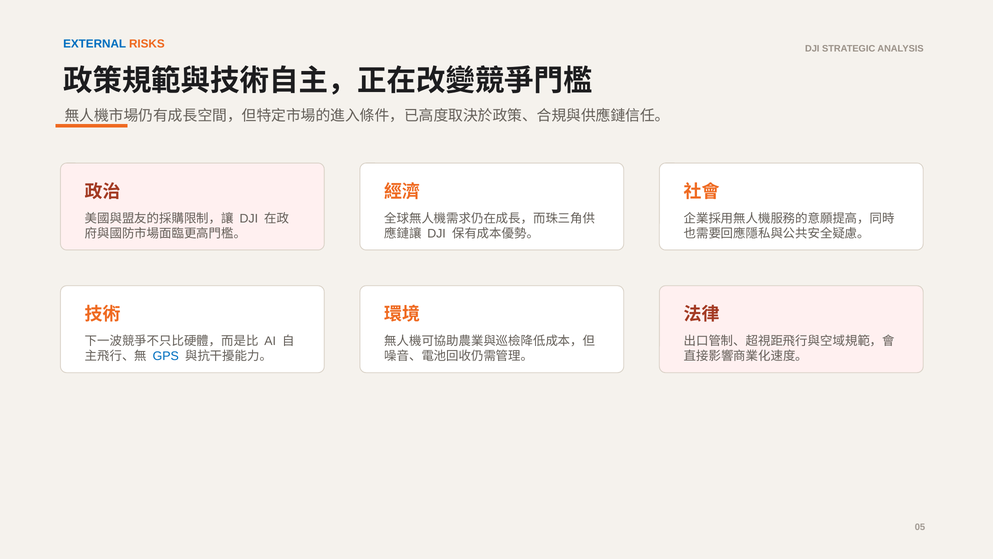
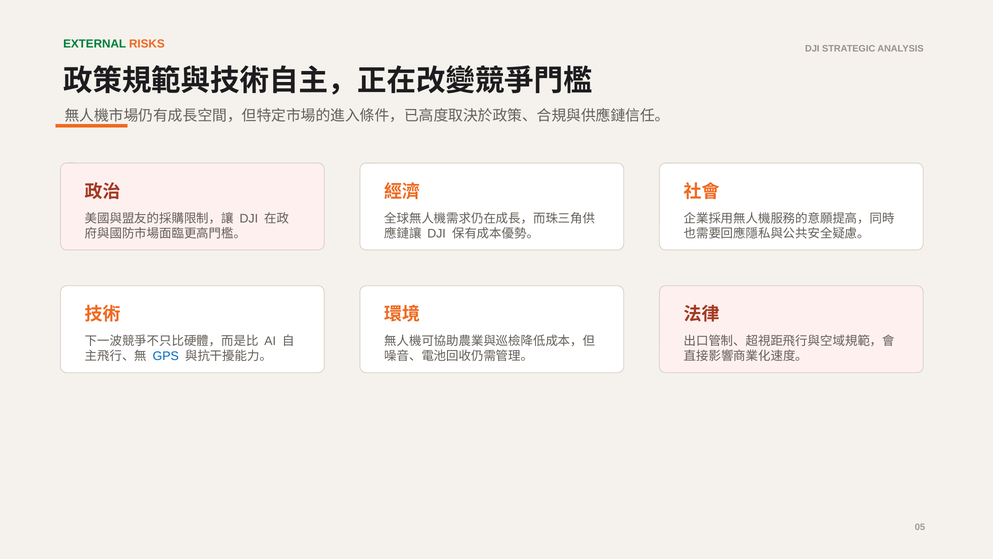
EXTERNAL colour: blue -> green
